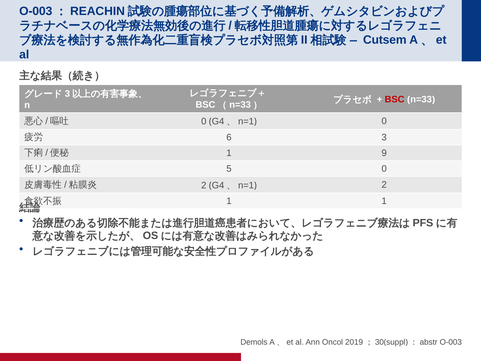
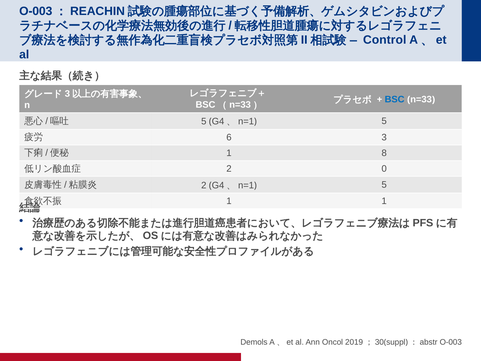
Cutsem: Cutsem -> Control
BSC colour: red -> blue
0 at (204, 121): 0 -> 5
0 at (384, 121): 0 -> 5
9: 9 -> 8
5 at (229, 169): 5 -> 2
2 at (384, 185): 2 -> 5
